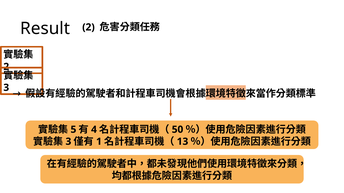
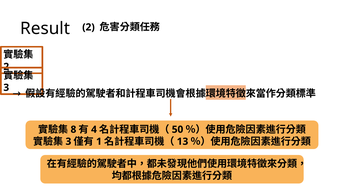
5: 5 -> 8
